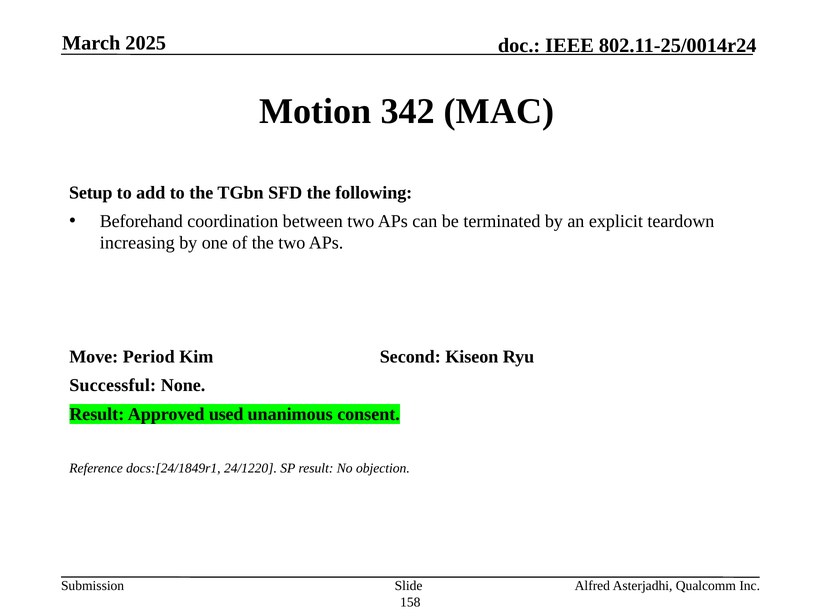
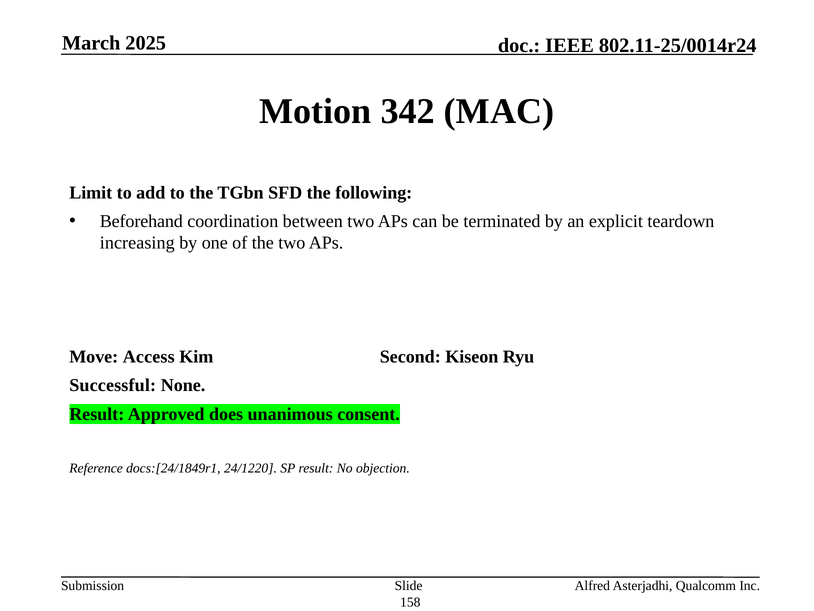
Setup: Setup -> Limit
Period: Period -> Access
used: used -> does
